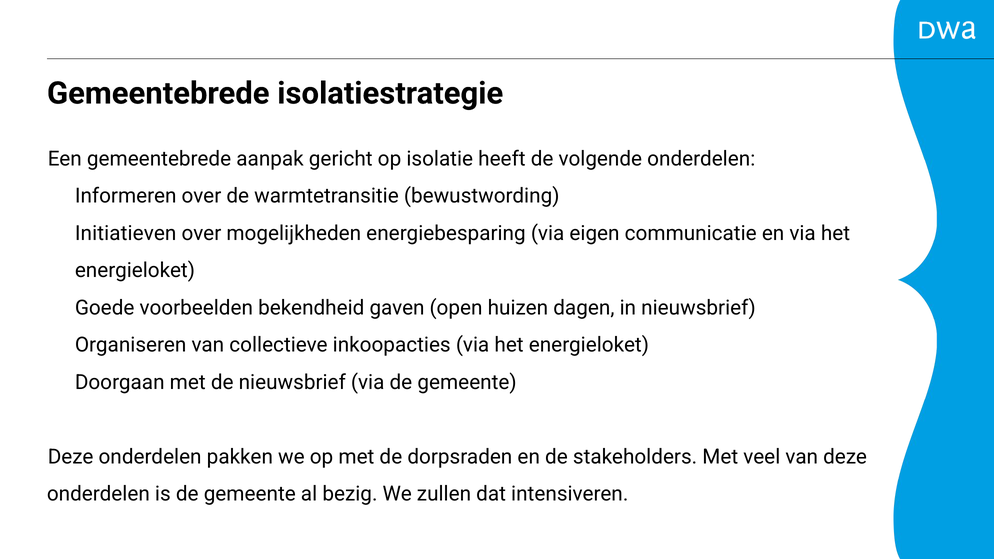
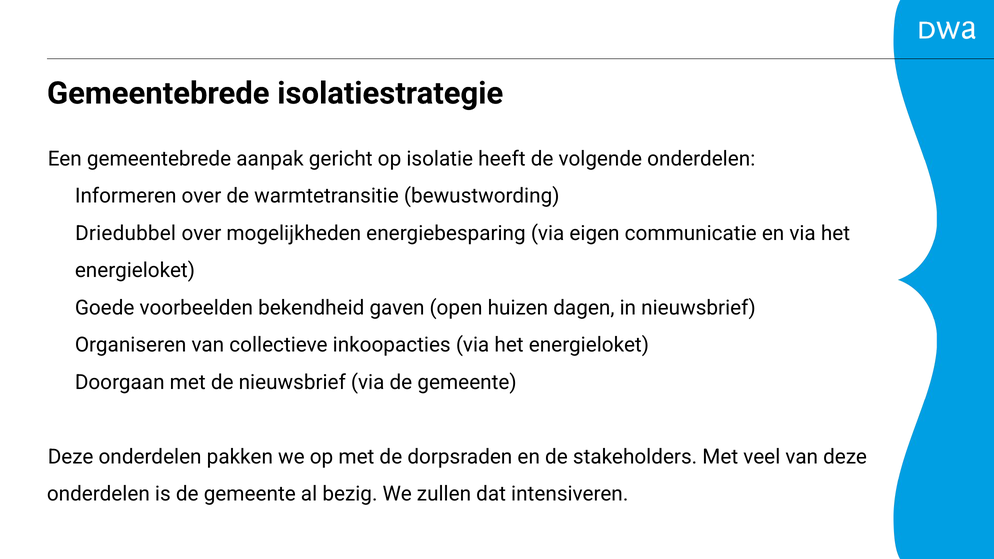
Initiatieven: Initiatieven -> Driedubbel
